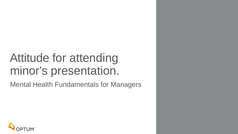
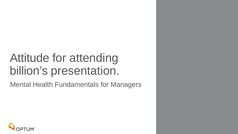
minor’s: minor’s -> billion’s
